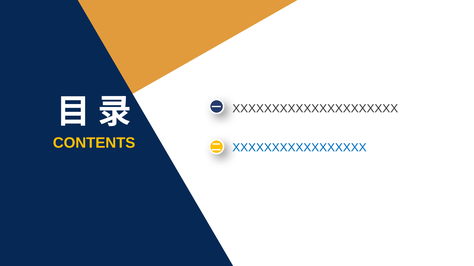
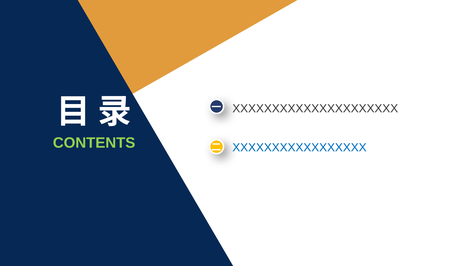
CONTENTS colour: yellow -> light green
